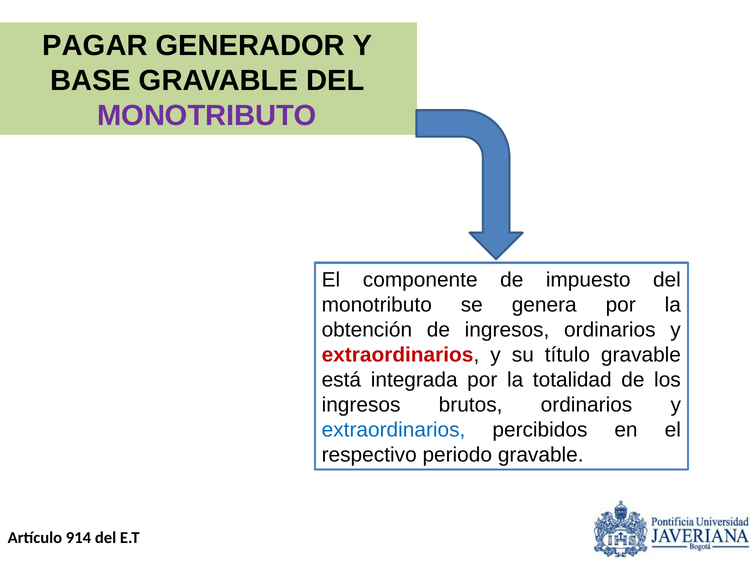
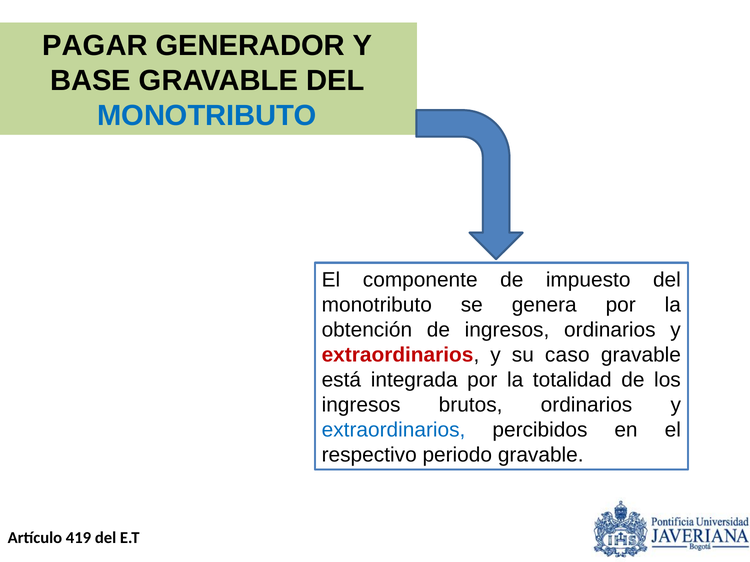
MONOTRIBUTO at (207, 116) colour: purple -> blue
título: título -> caso
914: 914 -> 419
